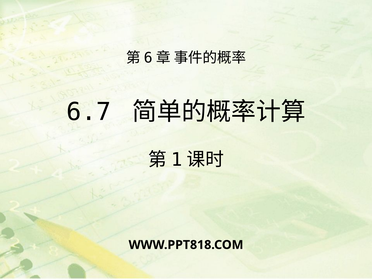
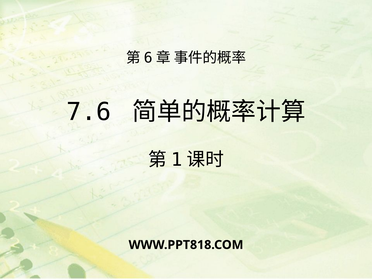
6.7: 6.7 -> 7.6
